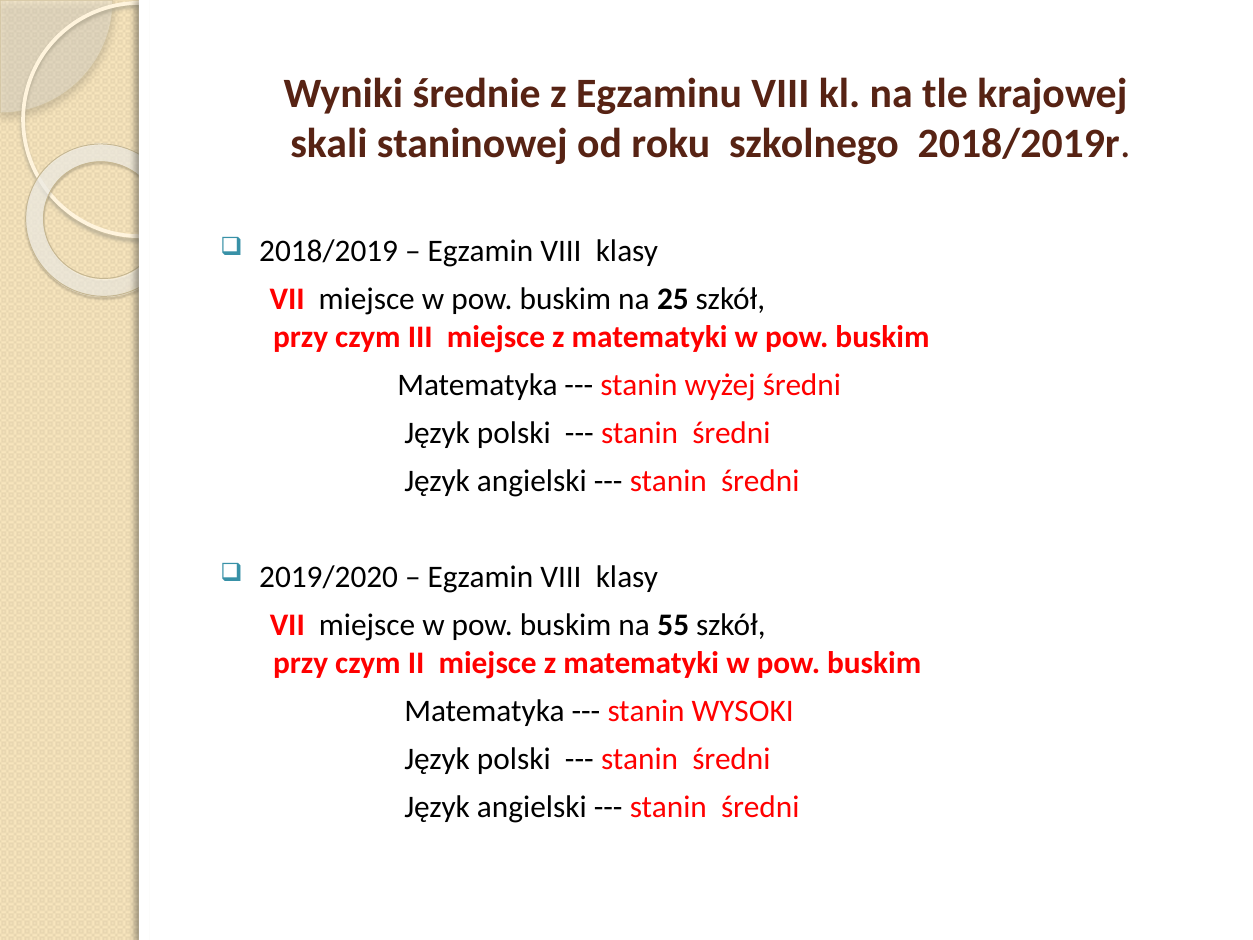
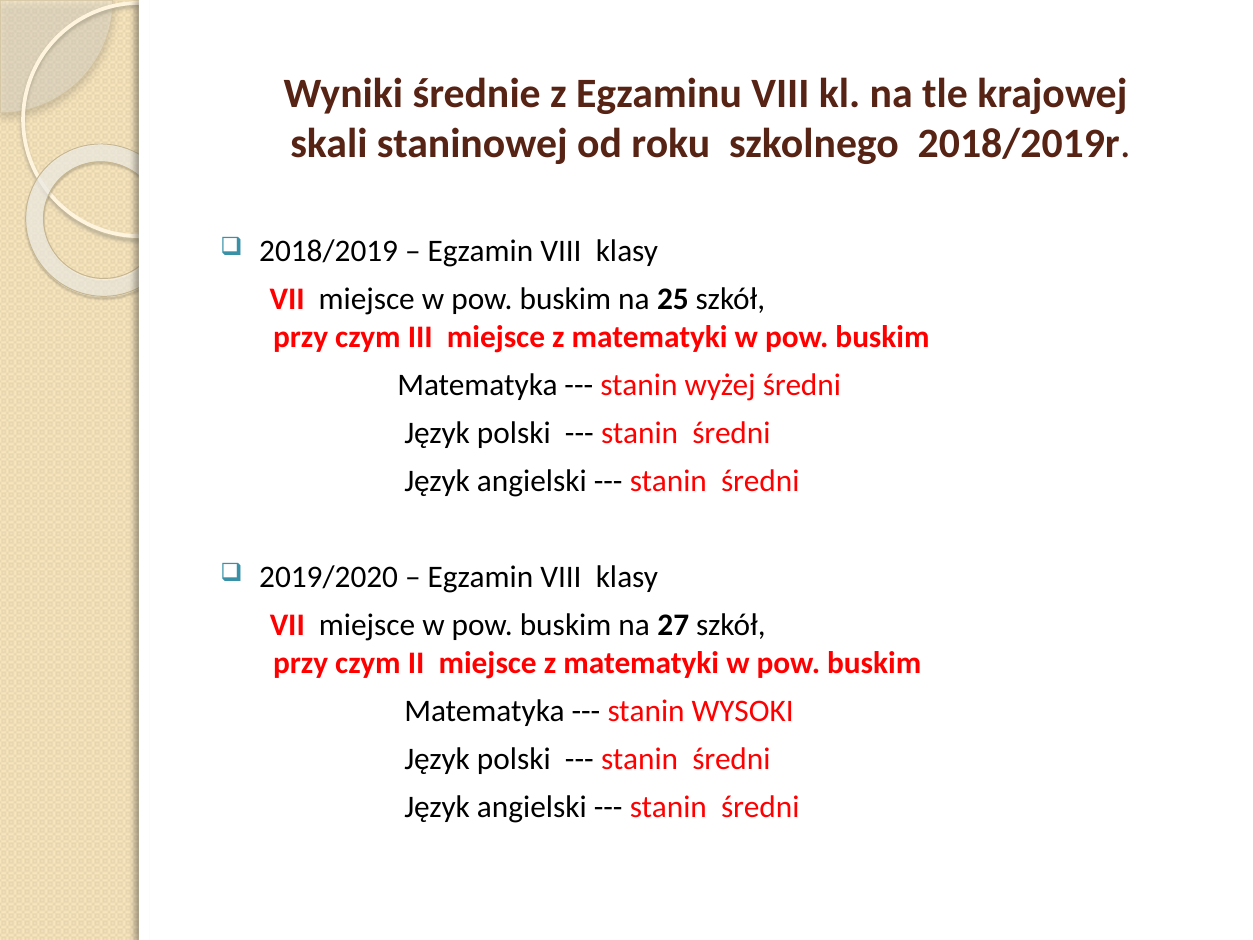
55: 55 -> 27
